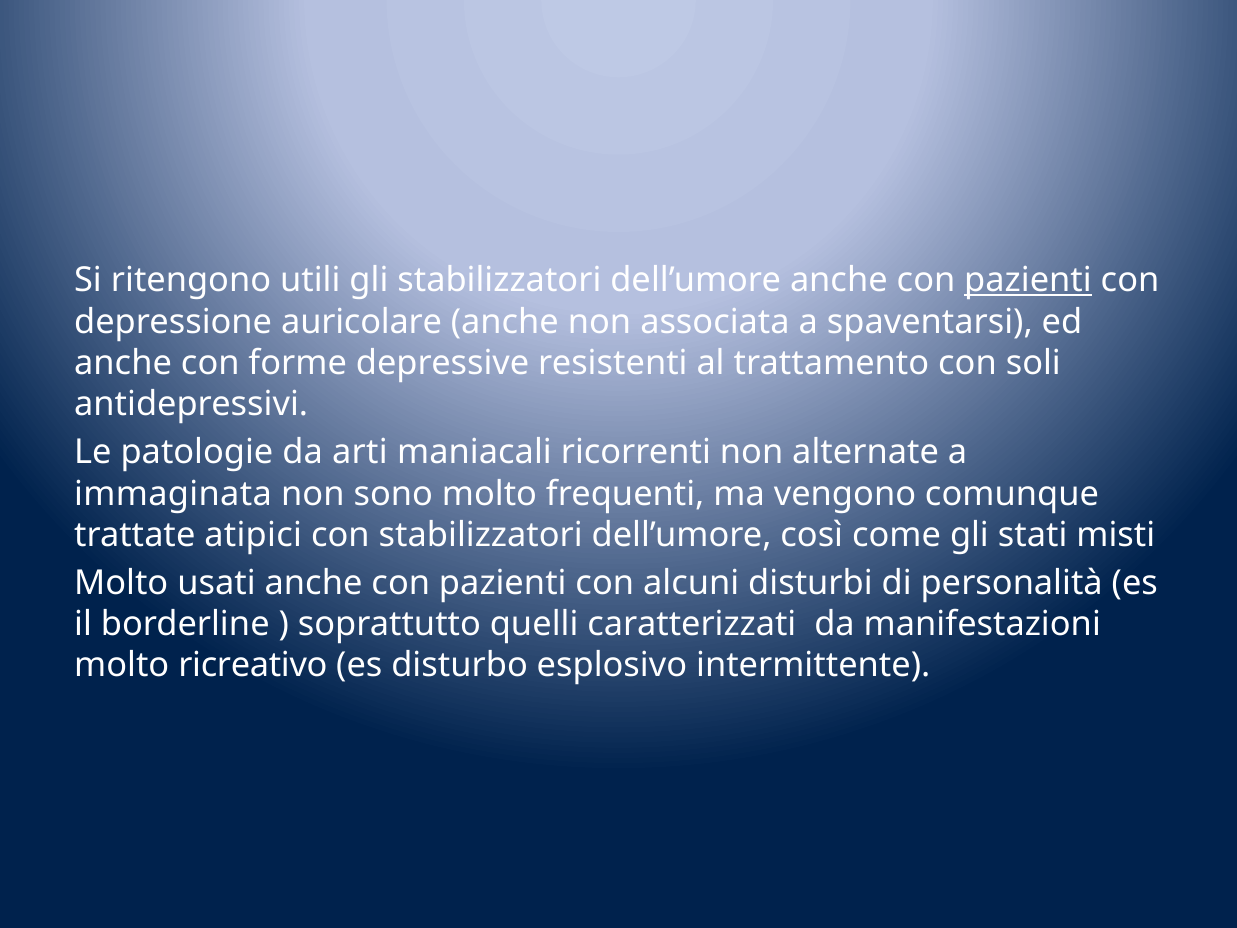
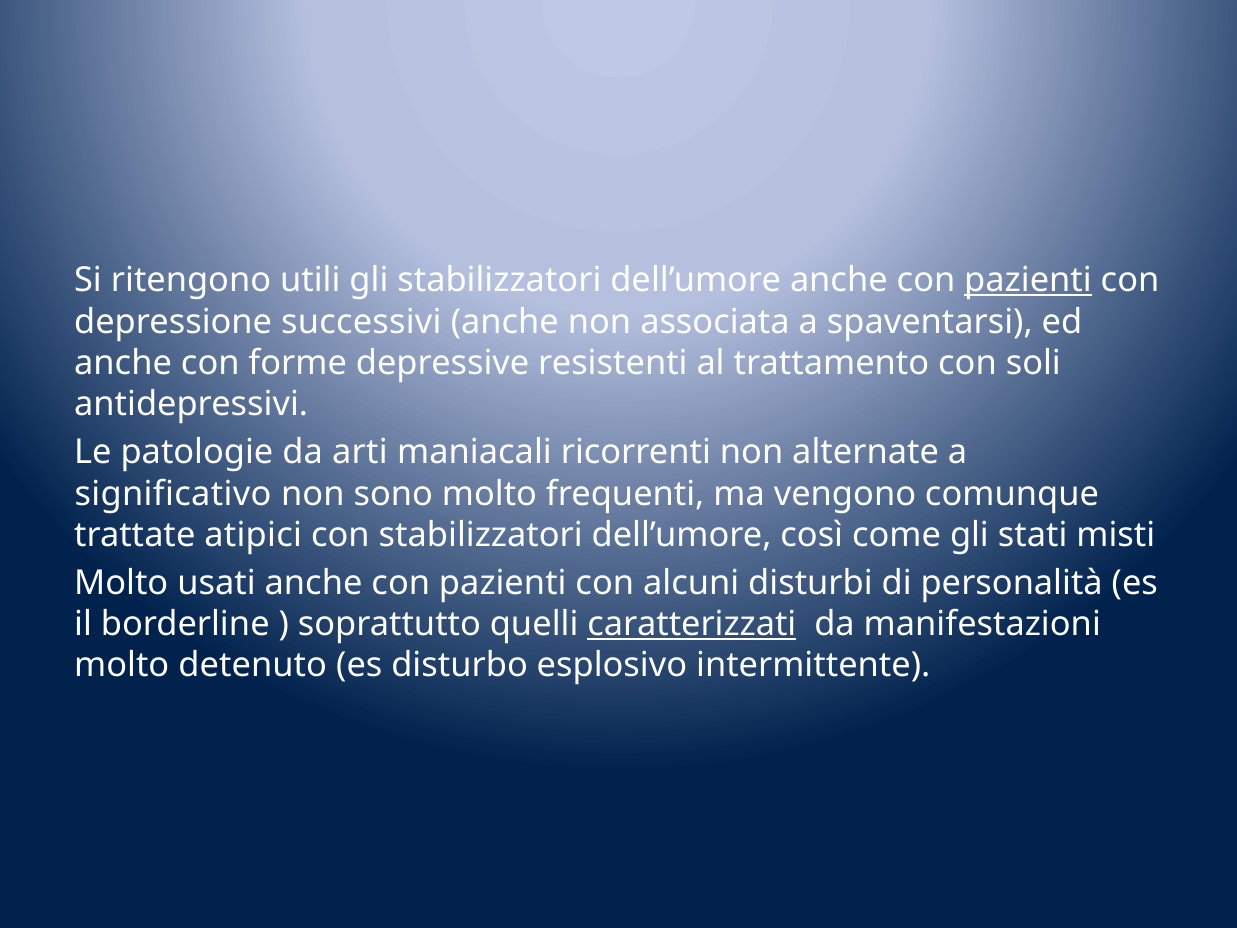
auricolare: auricolare -> successivi
immaginata: immaginata -> significativo
caratterizzati underline: none -> present
ricreativo: ricreativo -> detenuto
